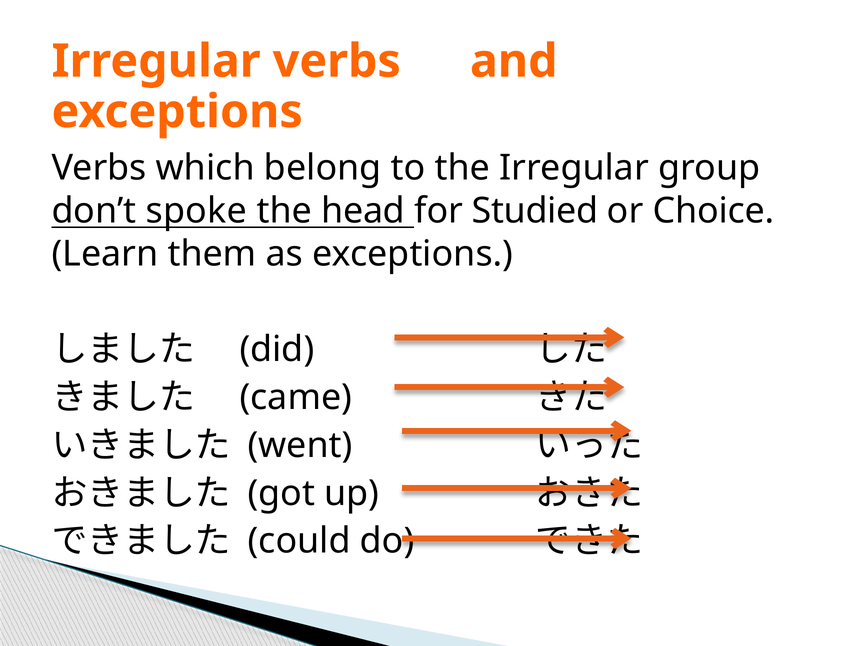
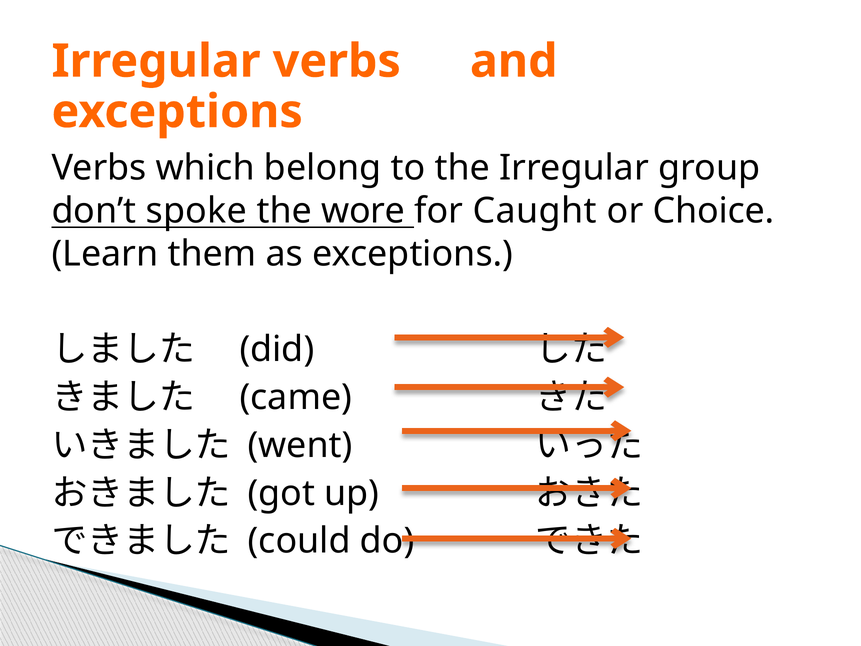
head: head -> wore
Studied: Studied -> Caught
